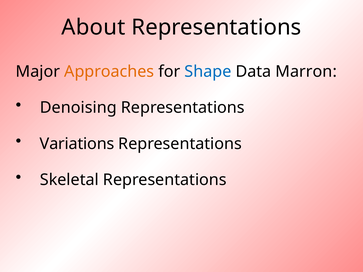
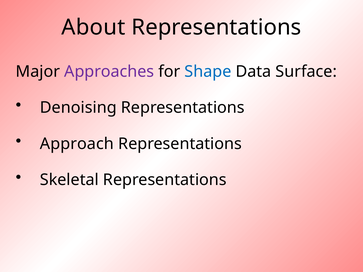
Approaches colour: orange -> purple
Marron: Marron -> Surface
Variations: Variations -> Approach
